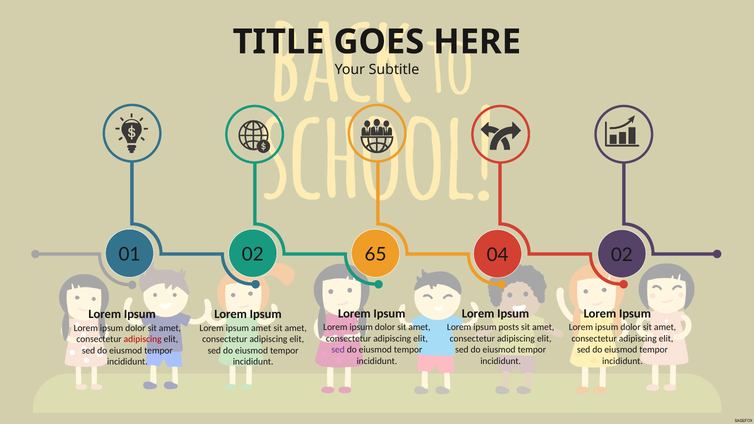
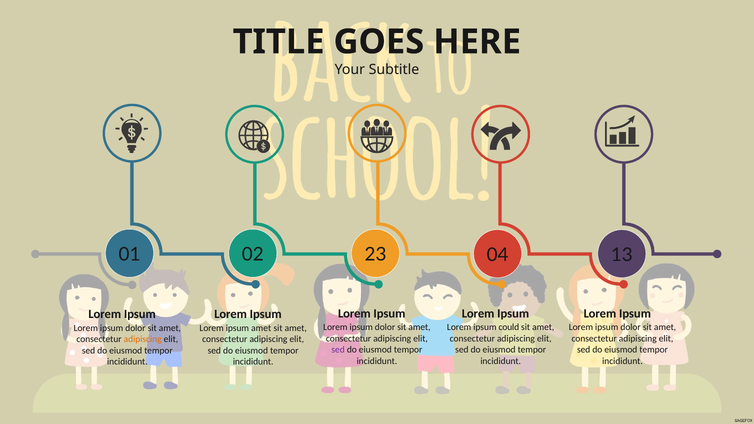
65: 65 -> 23
04 02: 02 -> 13
posts: posts -> could
adipiscing at (143, 339) colour: red -> orange
